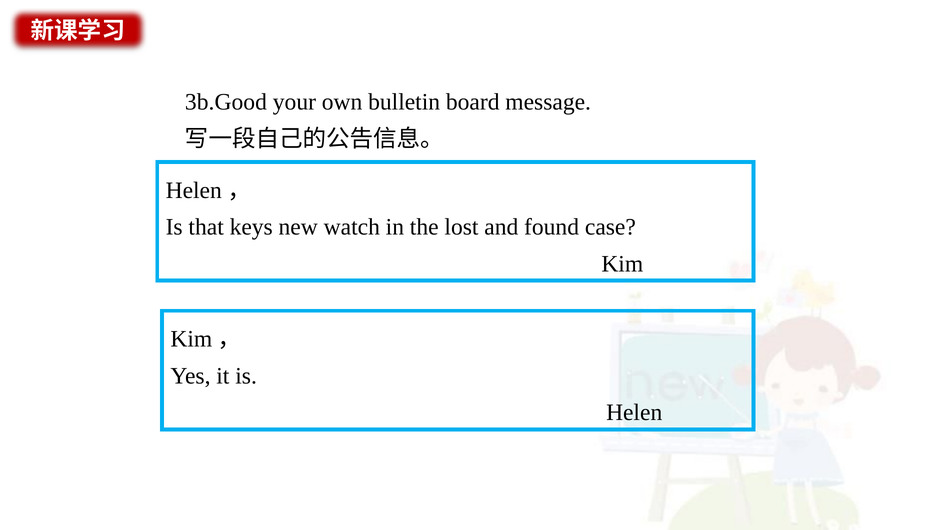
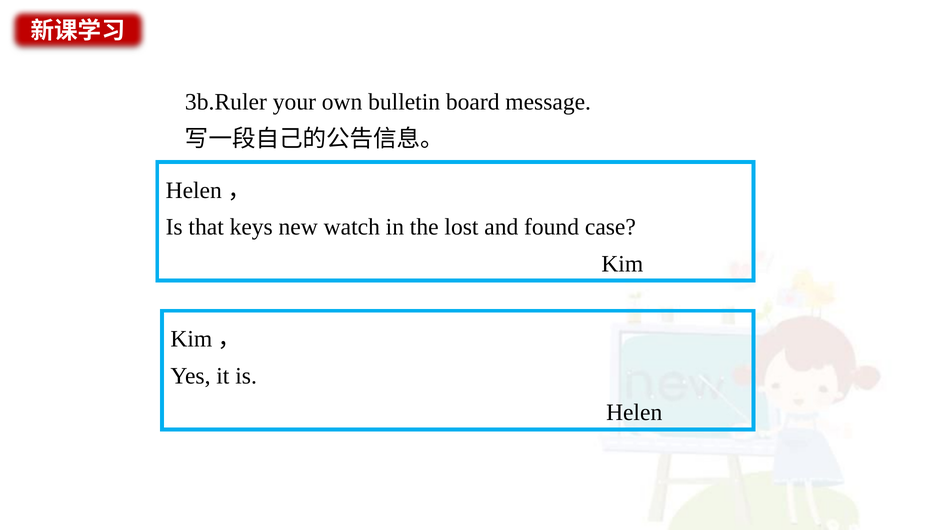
3b.Good: 3b.Good -> 3b.Ruler
